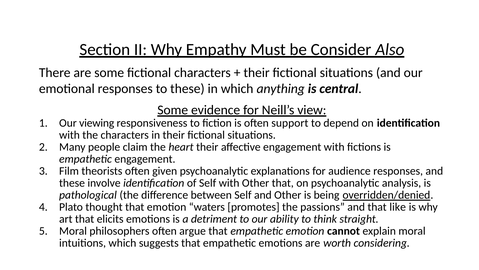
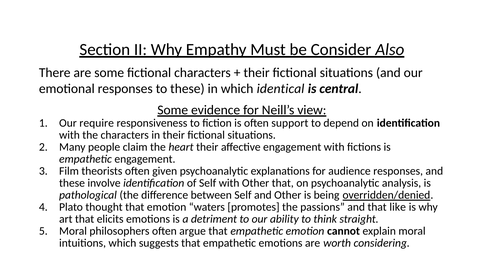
anything: anything -> identical
viewing: viewing -> require
